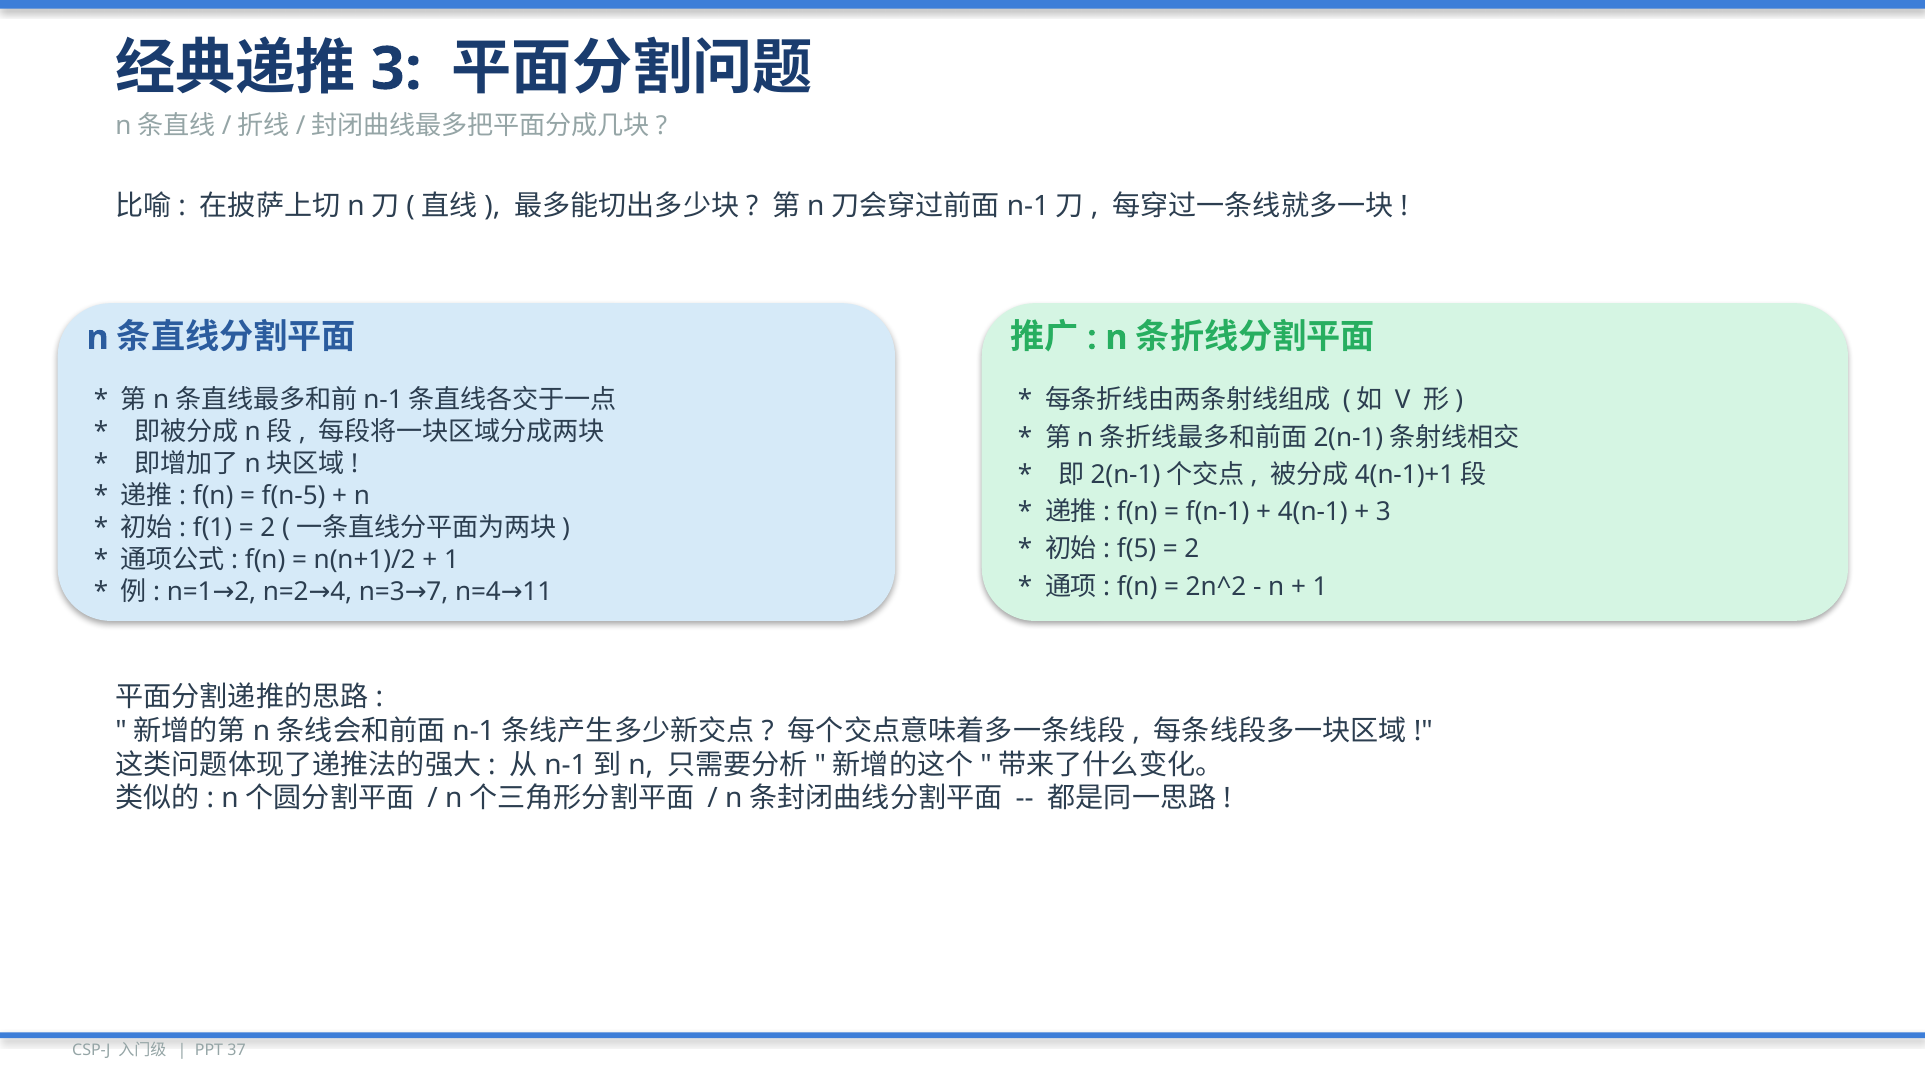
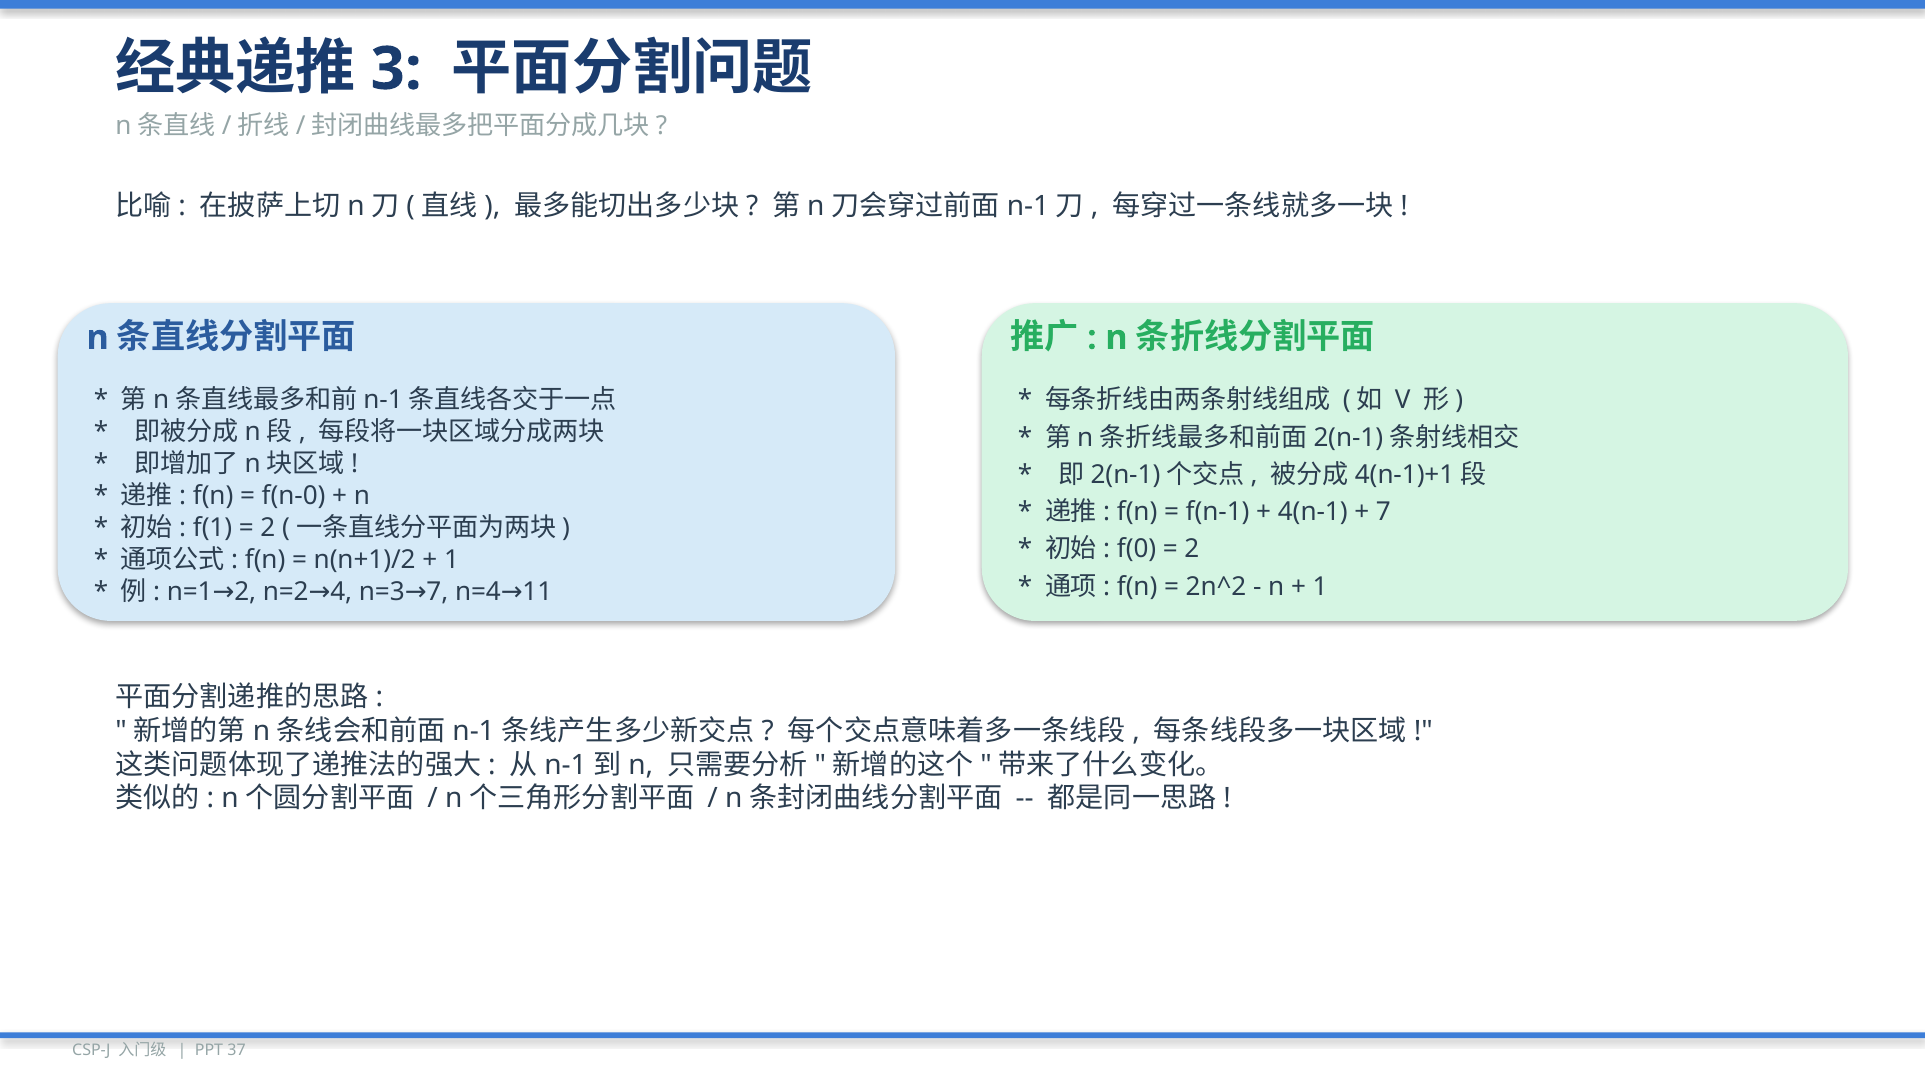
f(n-5: f(n-5 -> f(n-0
3 at (1383, 512): 3 -> 7
f(5: f(5 -> f(0
